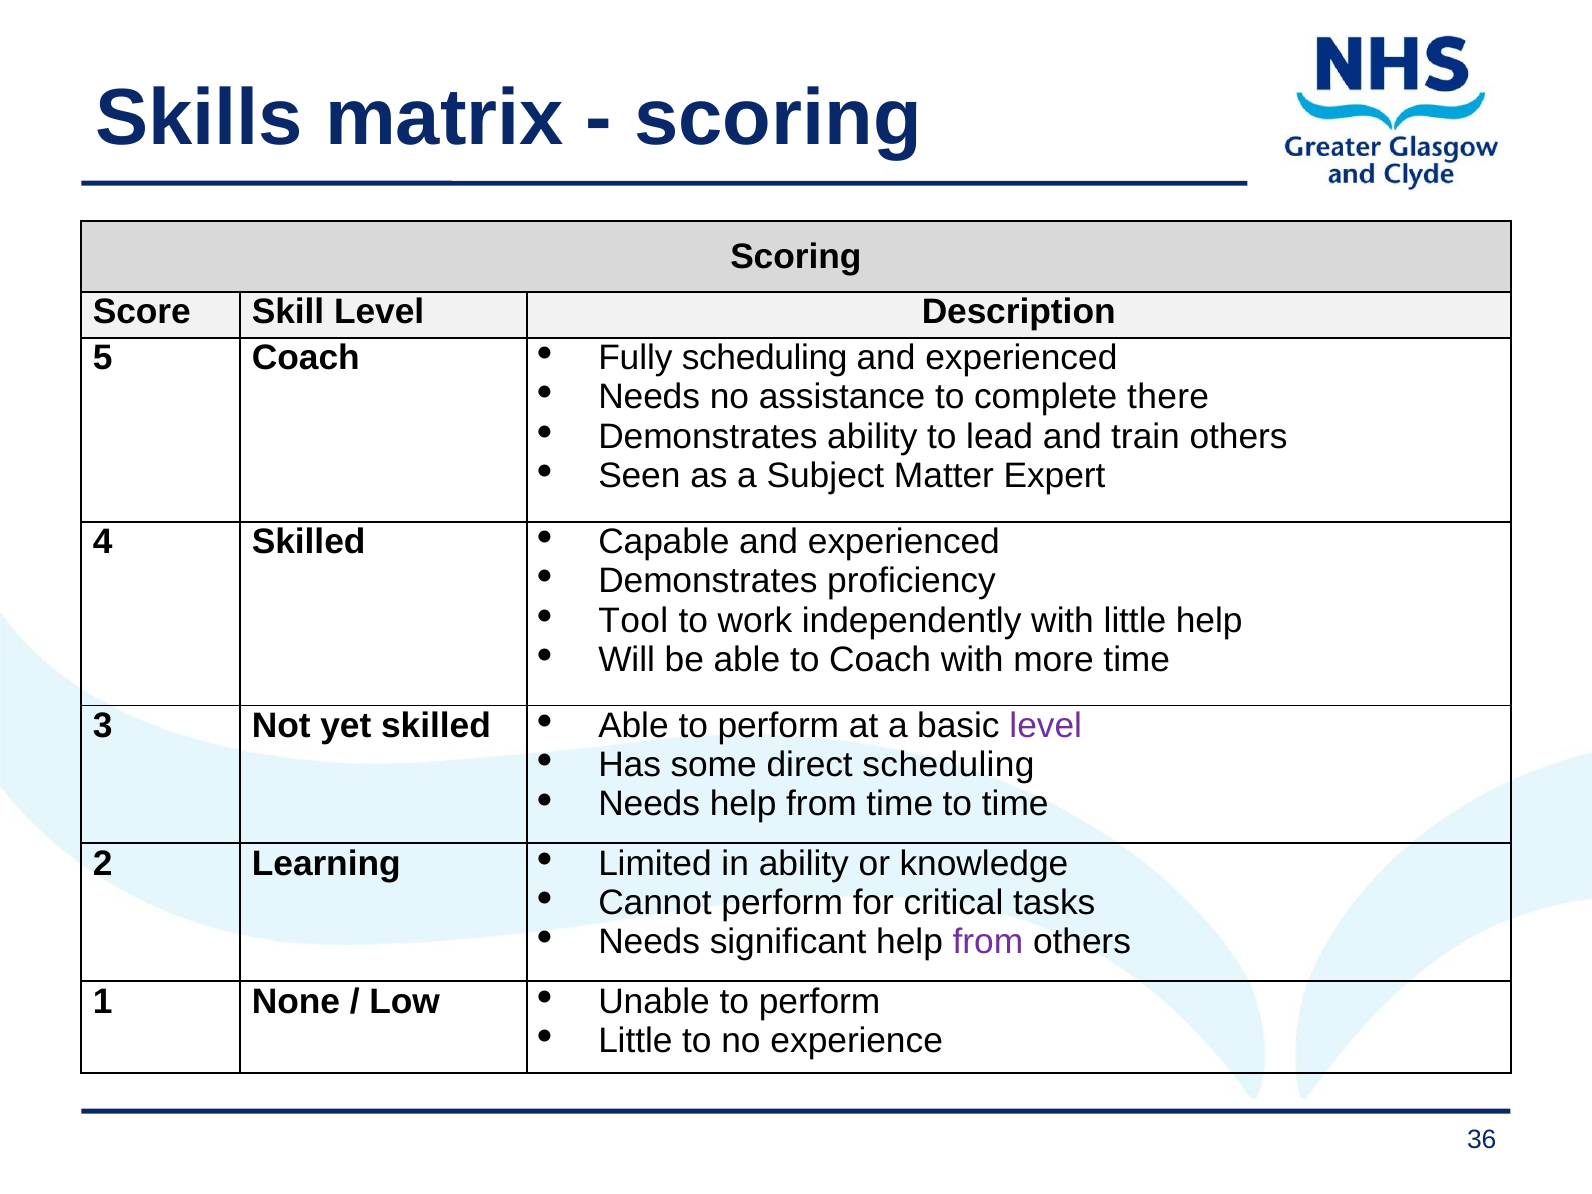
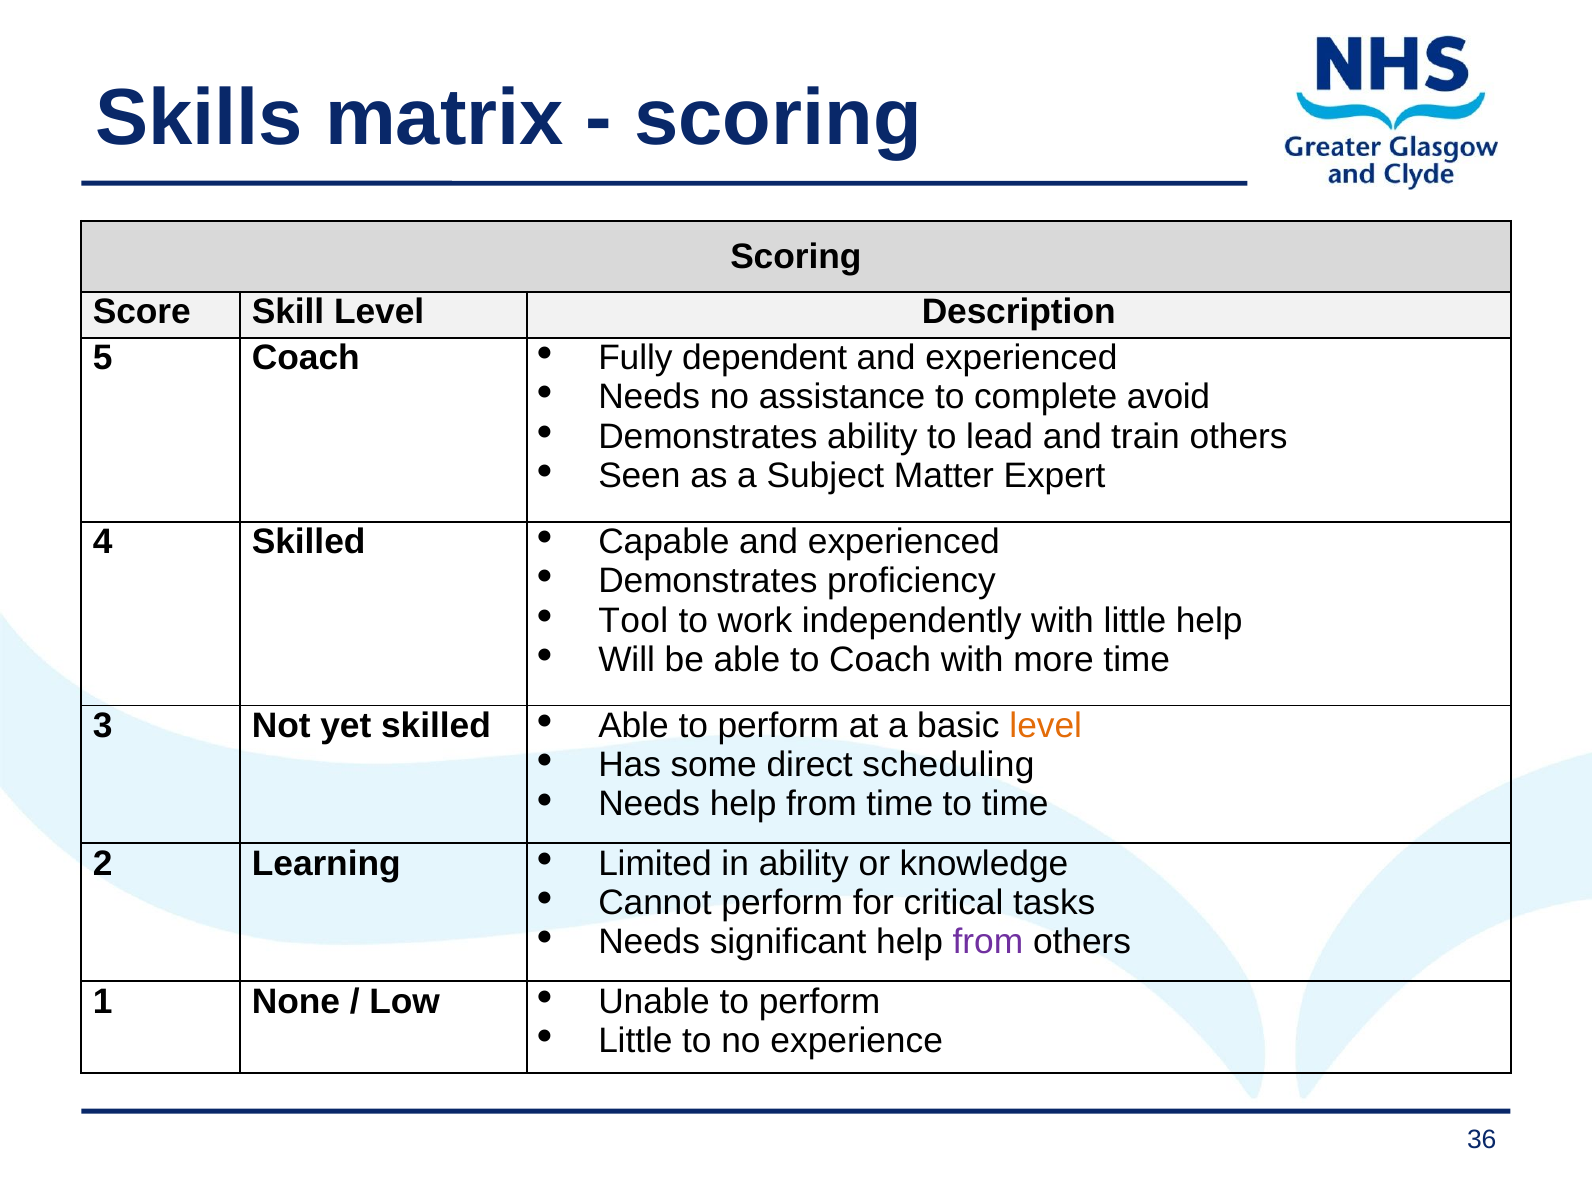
Fully scheduling: scheduling -> dependent
there: there -> avoid
level at (1046, 726) colour: purple -> orange
